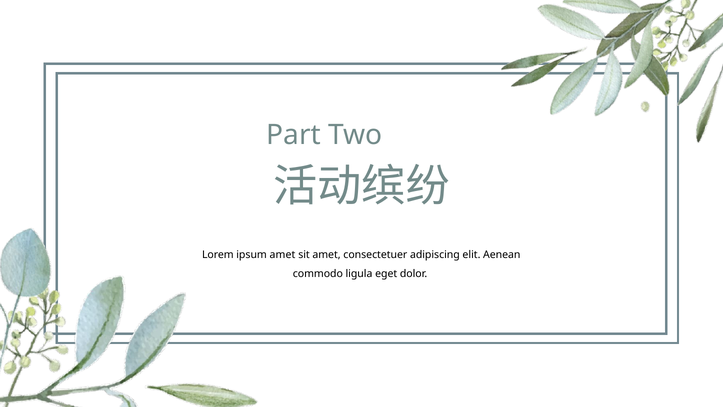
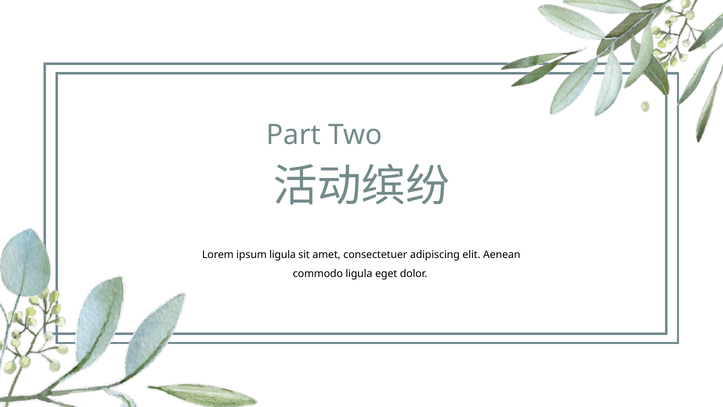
ipsum amet: amet -> ligula
